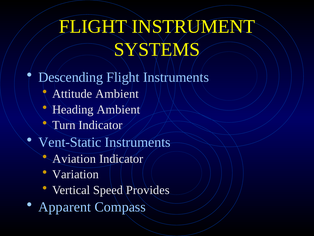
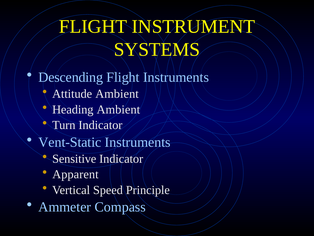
Aviation: Aviation -> Sensitive
Variation: Variation -> Apparent
Provides: Provides -> Principle
Apparent: Apparent -> Ammeter
